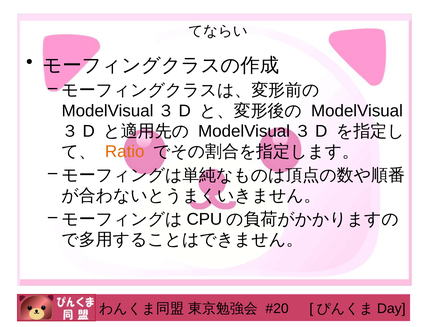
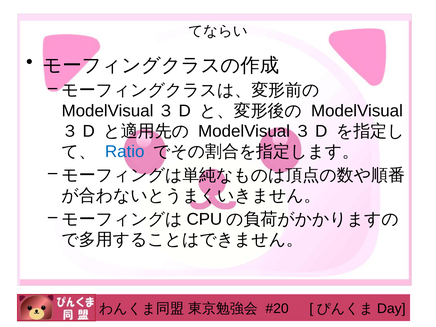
Ratio colour: orange -> blue
